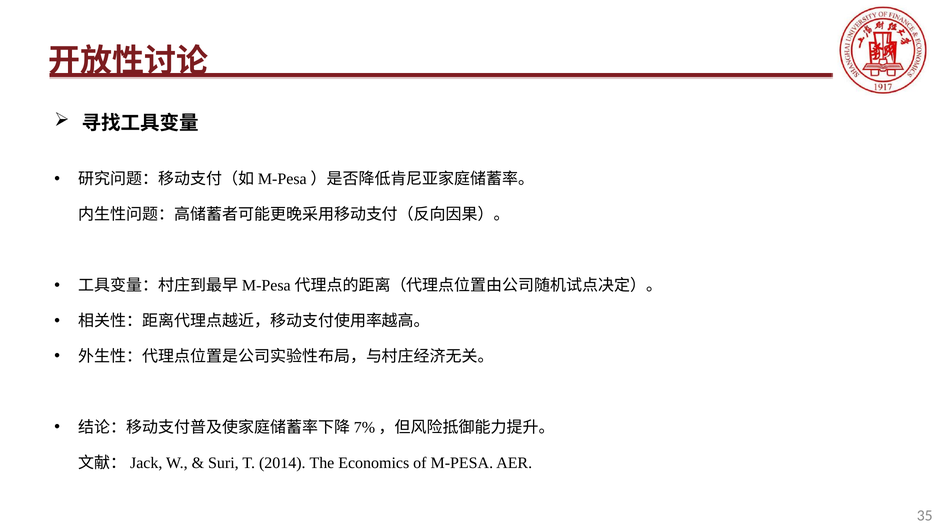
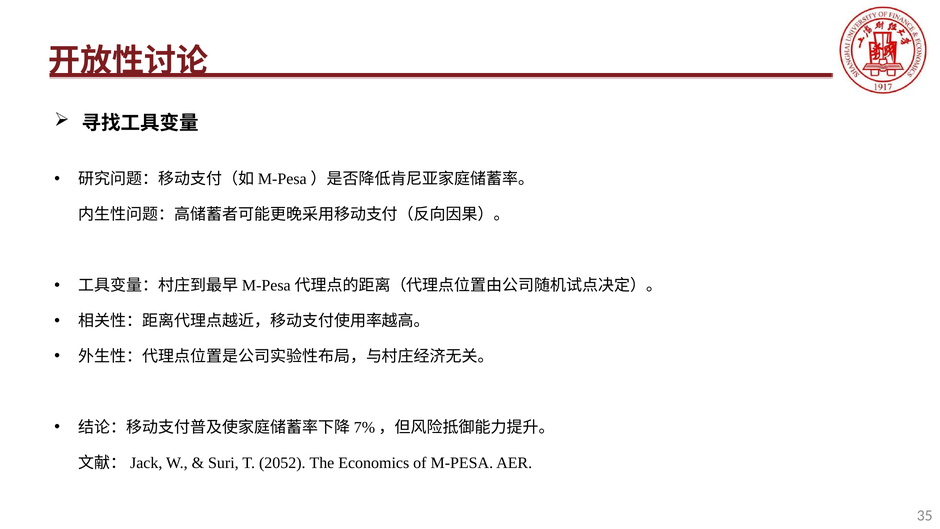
2014: 2014 -> 2052
